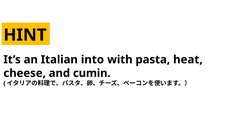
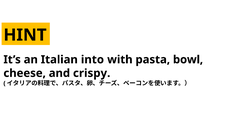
heat: heat -> bowl
cumin: cumin -> crispy
